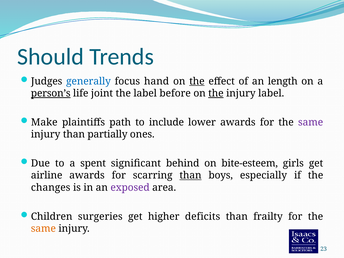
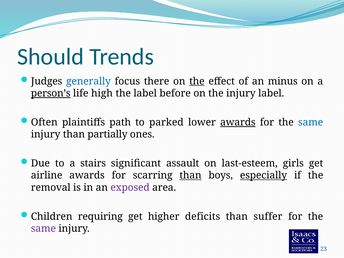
hand: hand -> there
length: length -> minus
joint: joint -> high
the at (216, 93) underline: present -> none
Make: Make -> Often
include: include -> parked
awards at (238, 122) underline: none -> present
same at (311, 122) colour: purple -> blue
spent: spent -> stairs
behind: behind -> assault
bite-esteem: bite-esteem -> last-esteem
especially underline: none -> present
changes: changes -> removal
surgeries: surgeries -> requiring
frailty: frailty -> suffer
same at (43, 229) colour: orange -> purple
